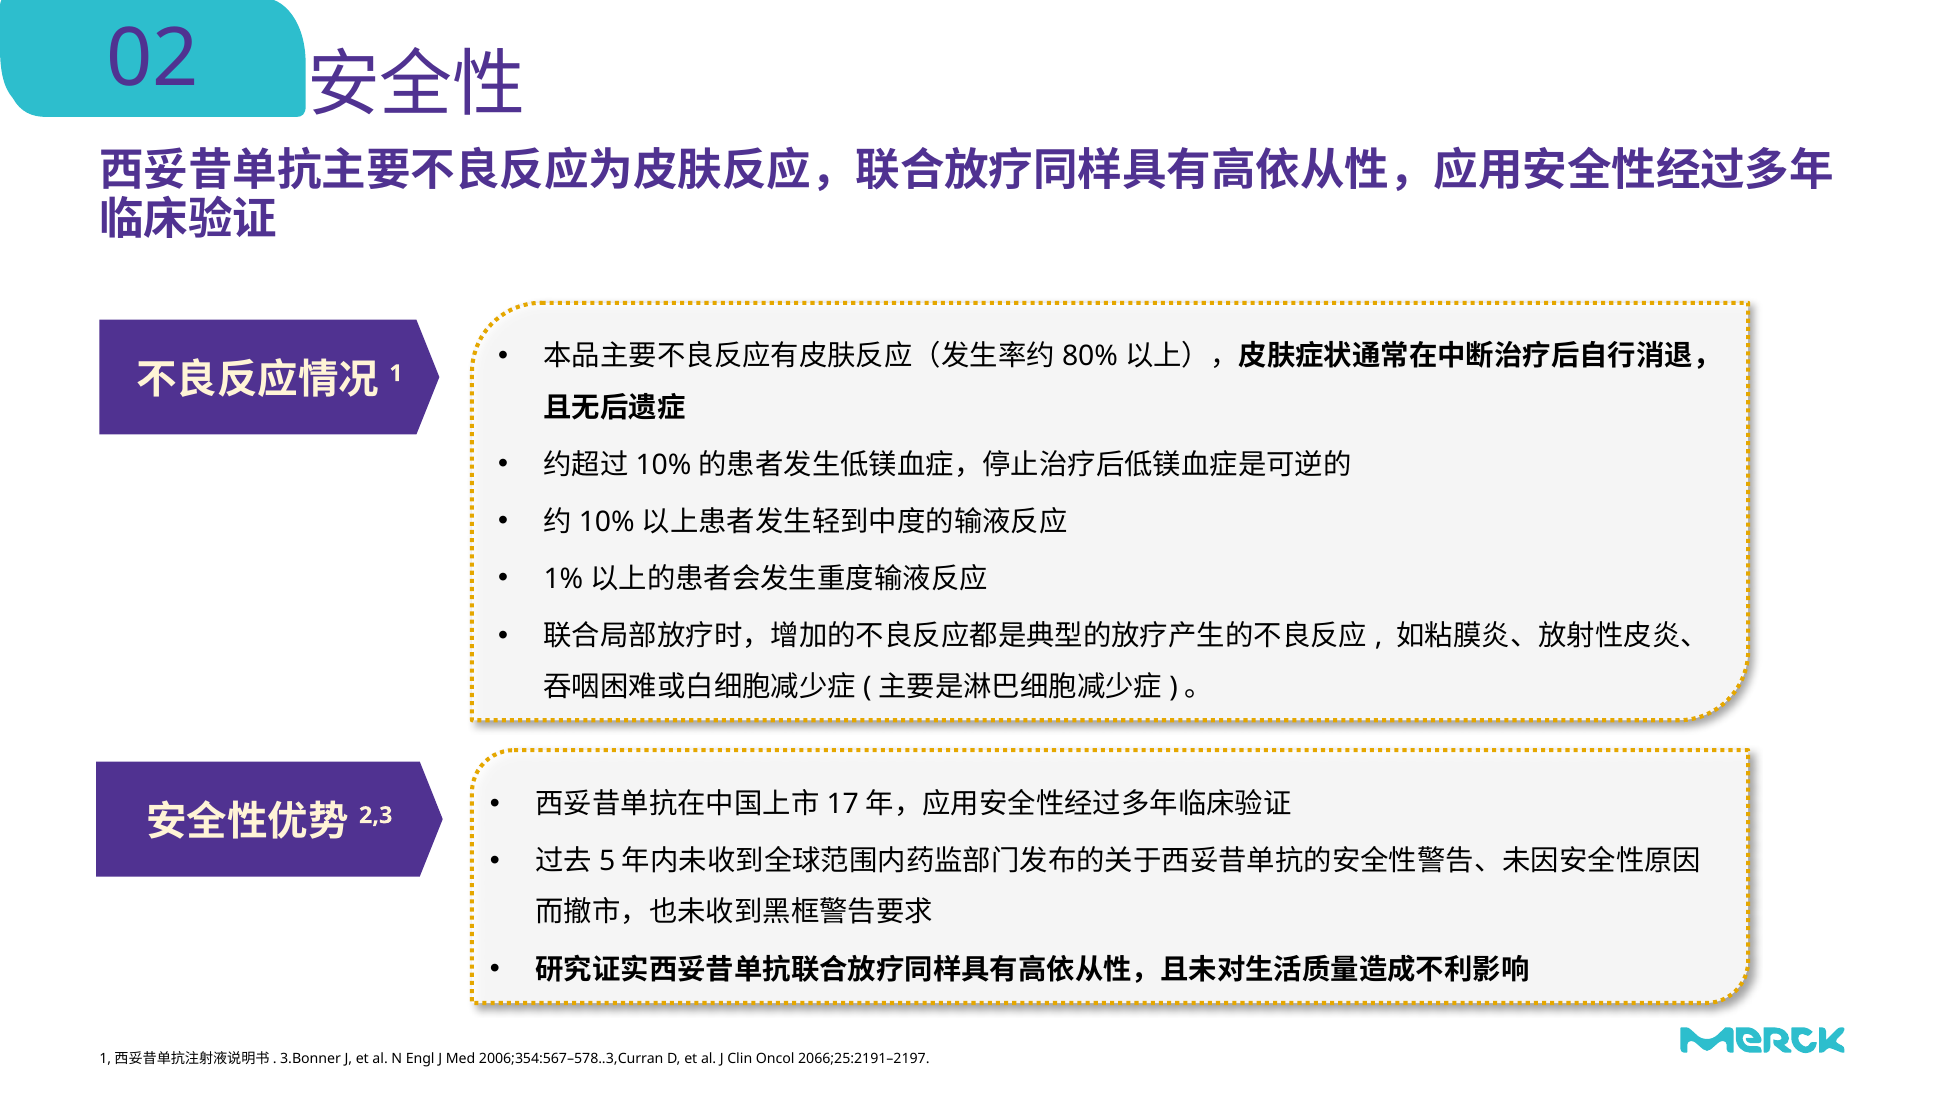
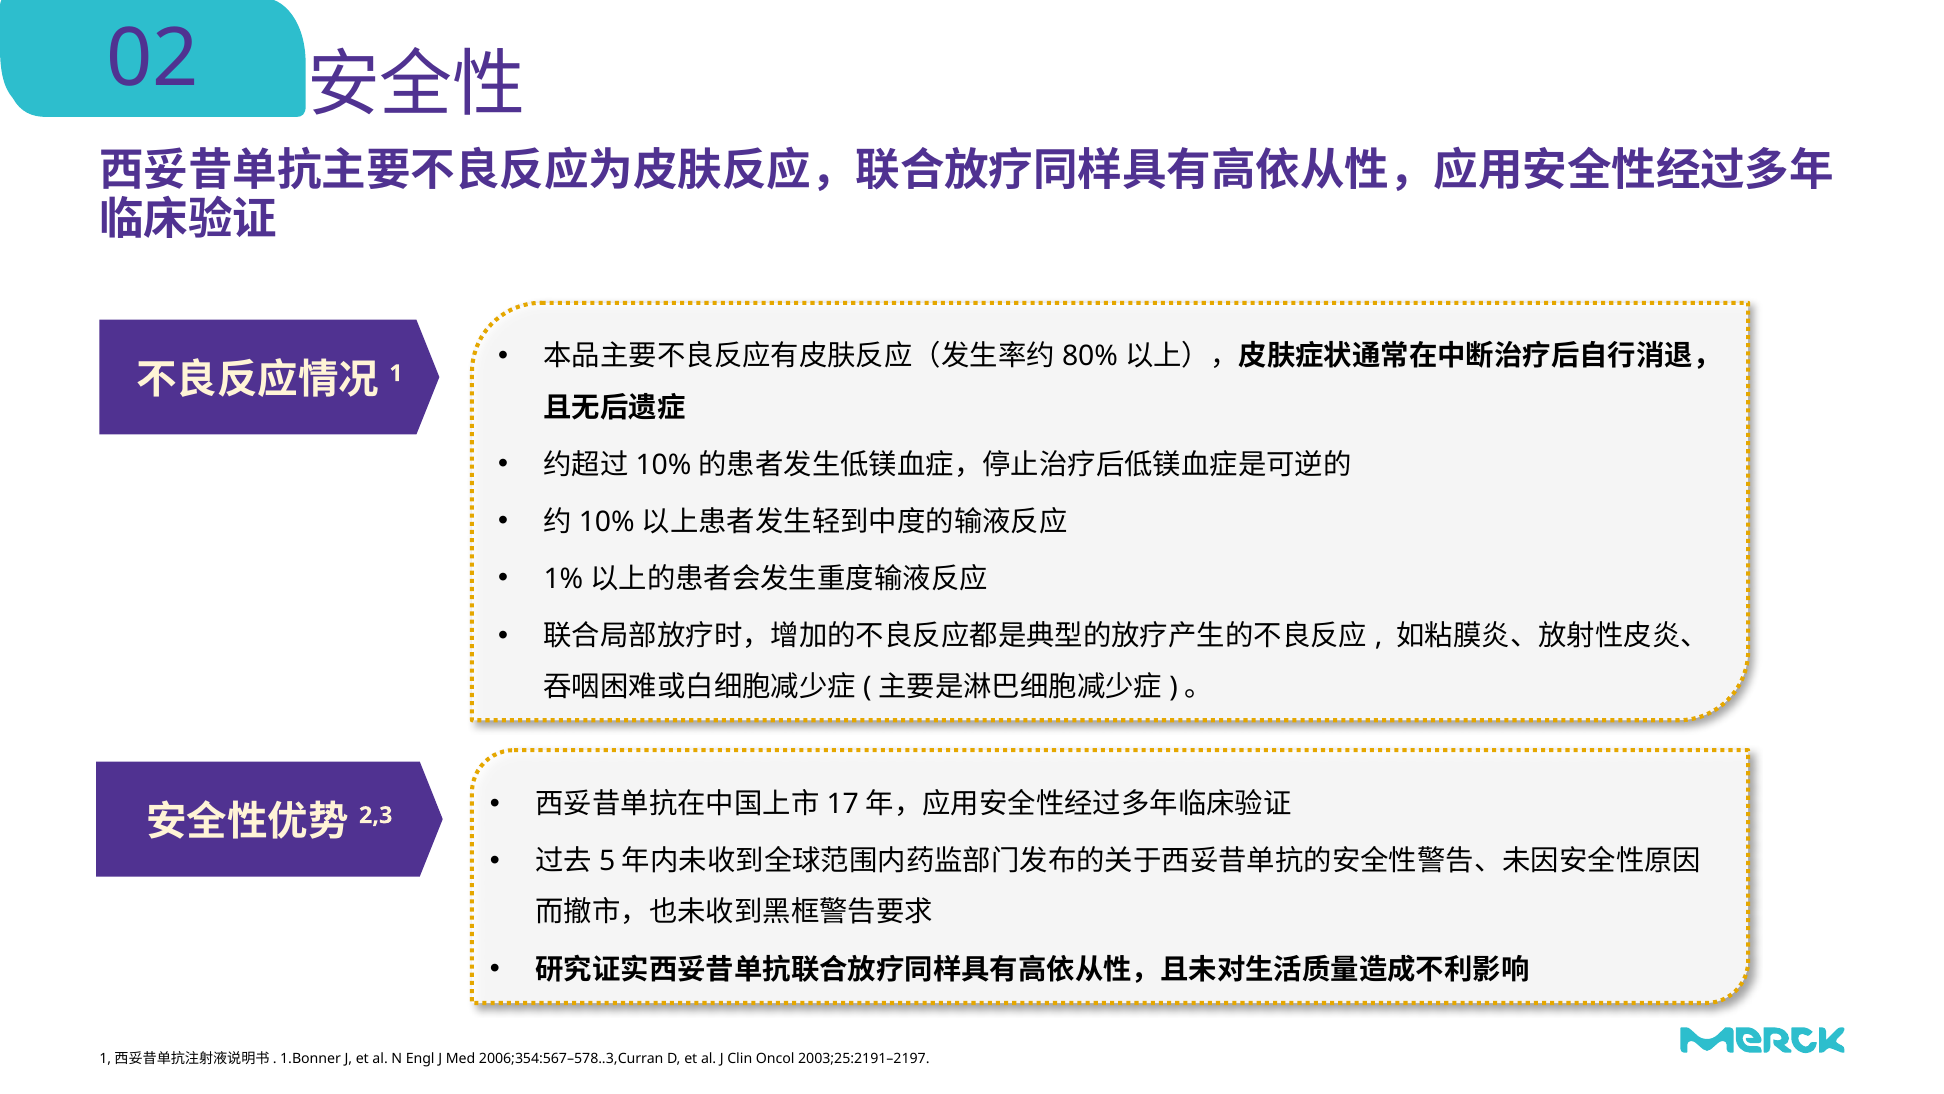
3.Bonner: 3.Bonner -> 1.Bonner
2066;25:2191–2197: 2066;25:2191–2197 -> 2003;25:2191–2197
